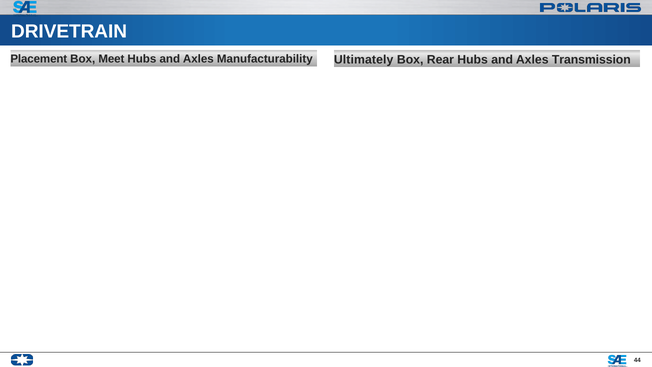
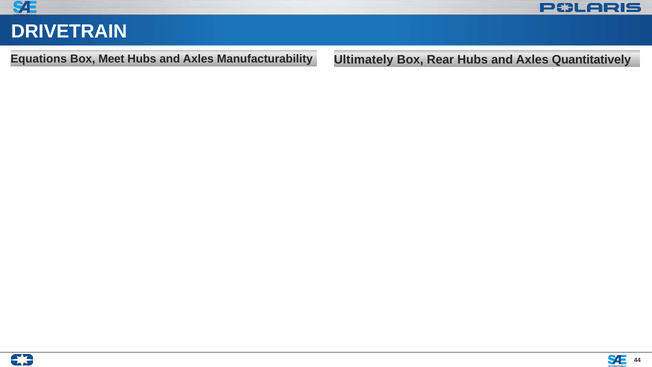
Placement: Placement -> Equations
Transmission: Transmission -> Quantitatively
